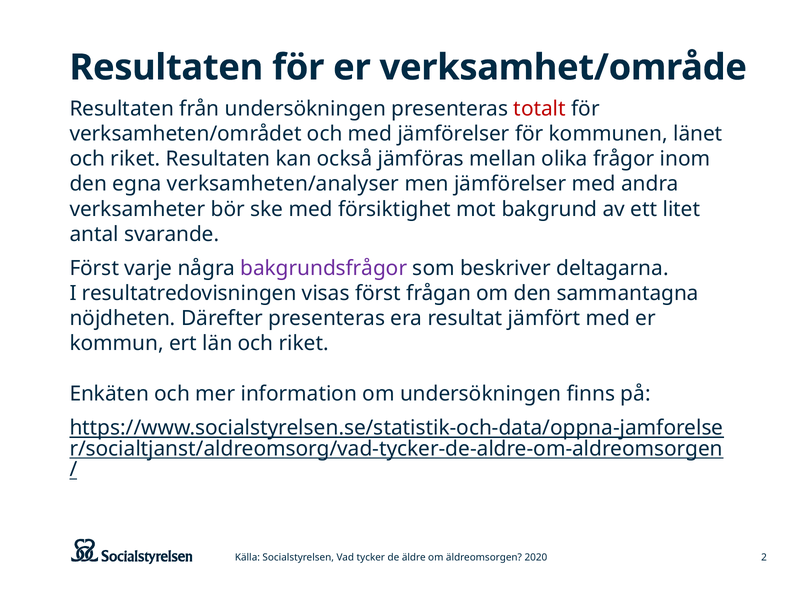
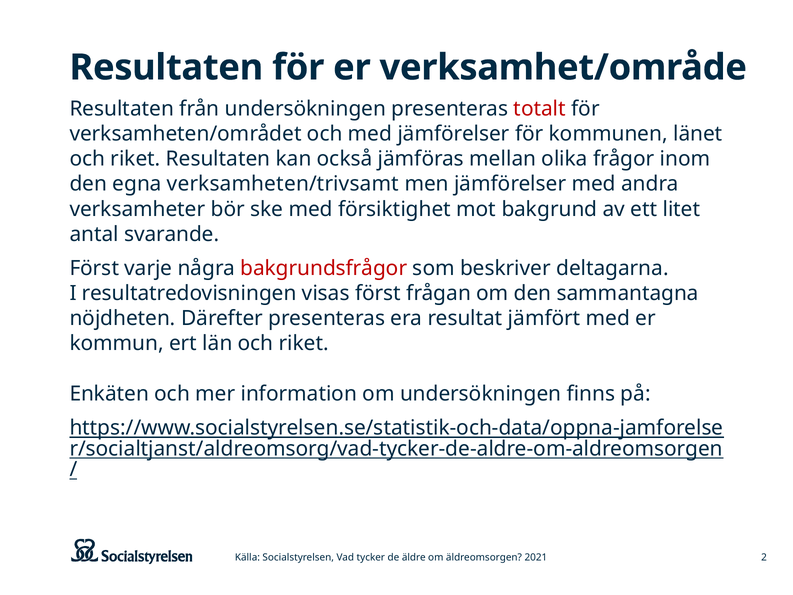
verksamheten/analyser: verksamheten/analyser -> verksamheten/trivsamt
bakgrundsfrågor colour: purple -> red
2020: 2020 -> 2021
